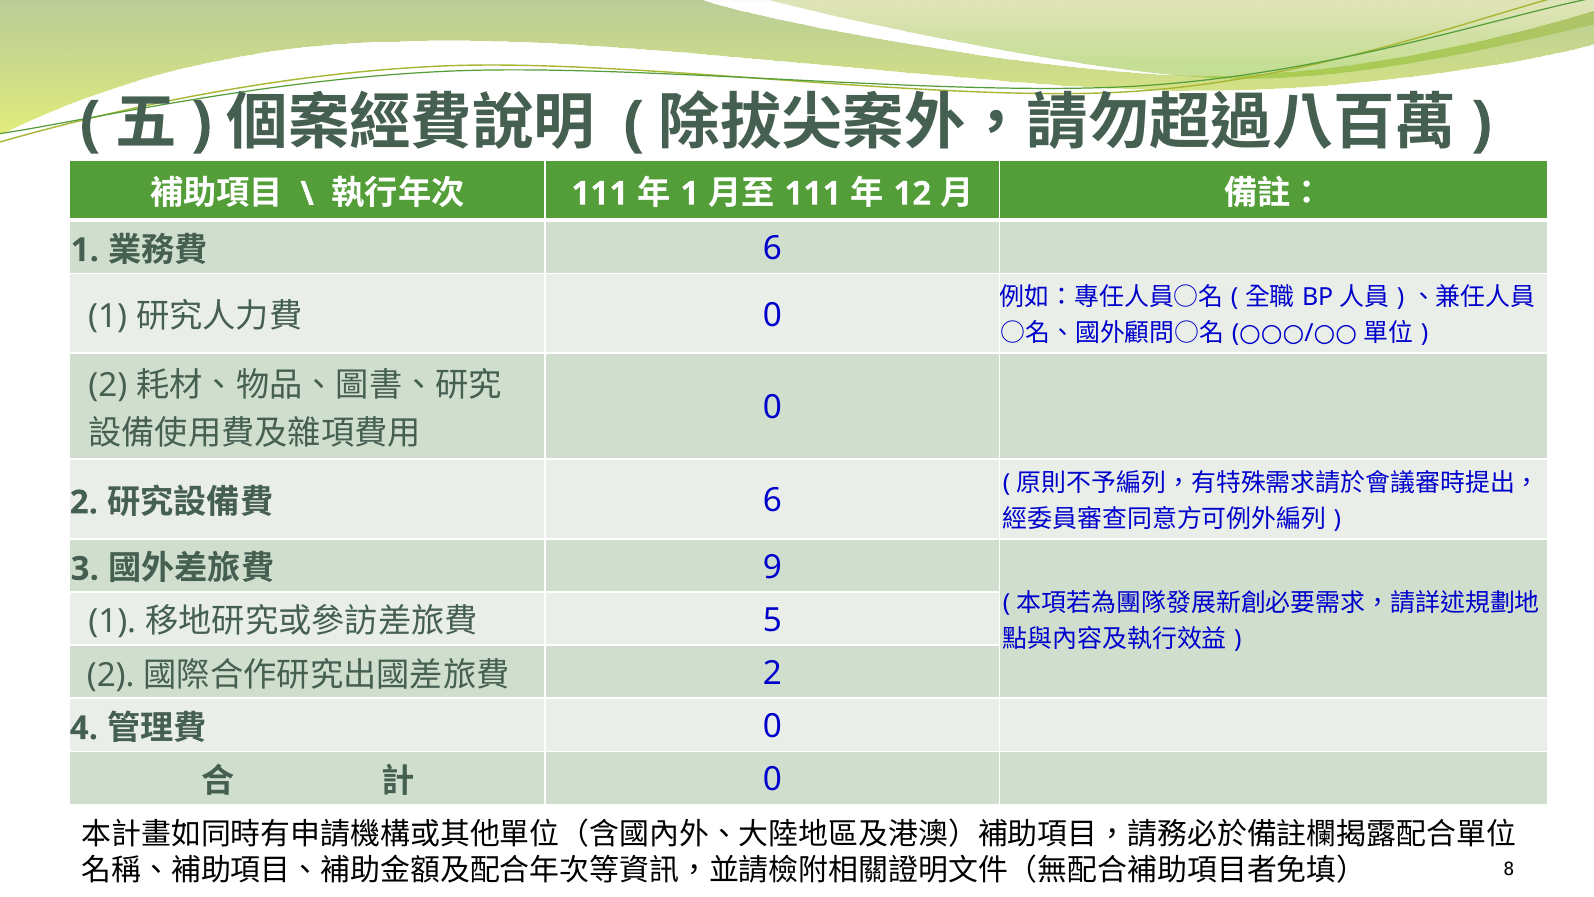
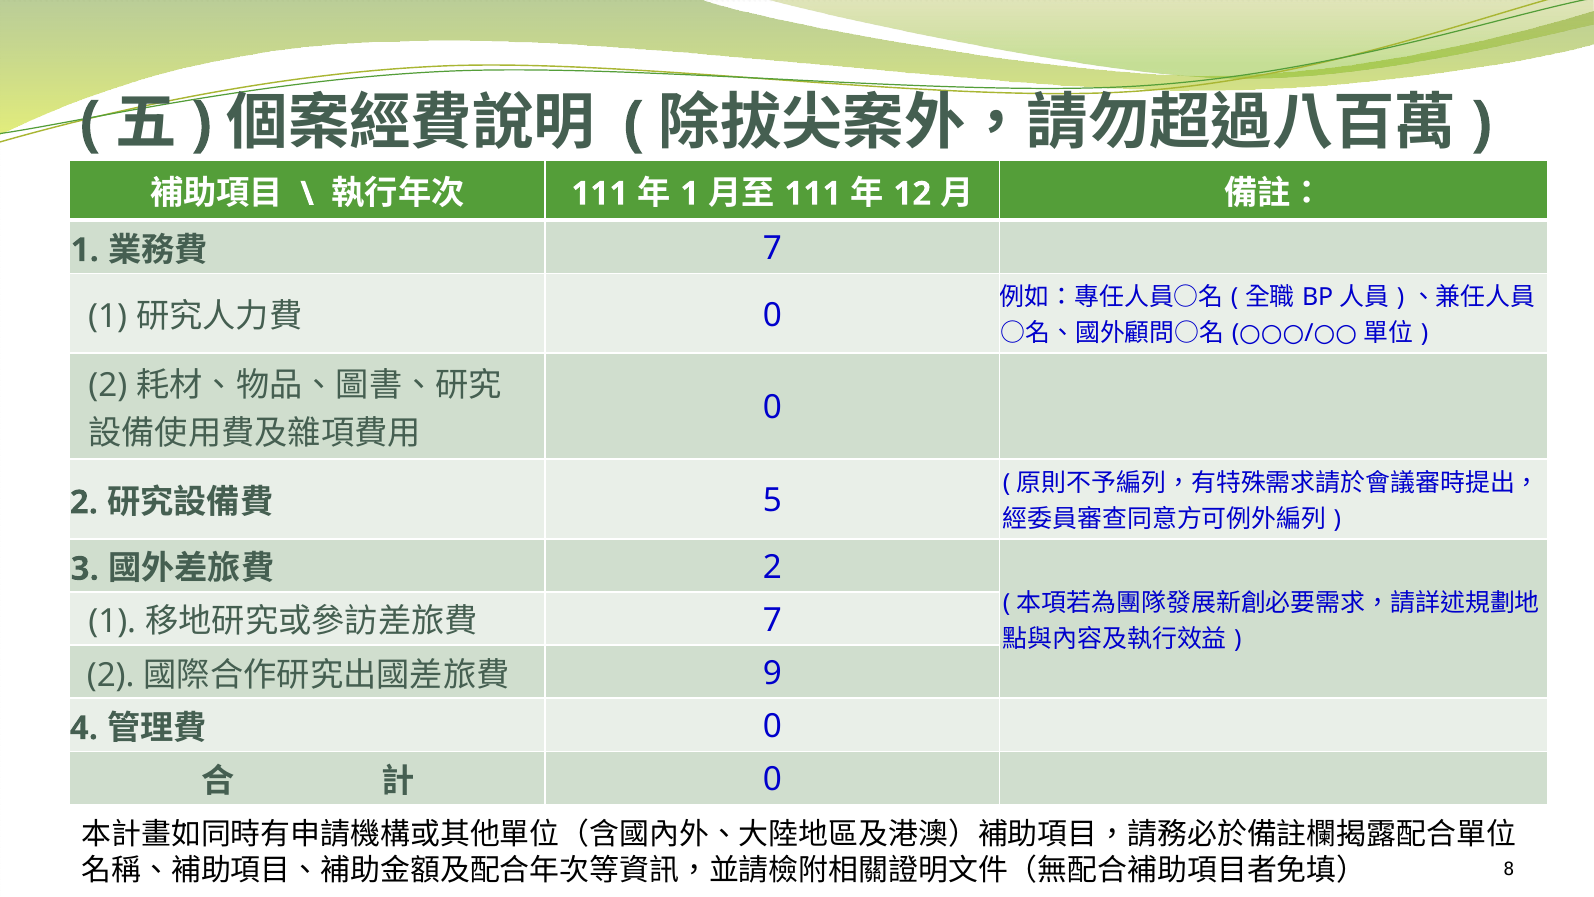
6 at (772, 249): 6 -> 7
6 at (772, 501): 6 -> 5
9 at (772, 567): 9 -> 2
5 at (772, 620): 5 -> 7
2 at (772, 673): 2 -> 9
